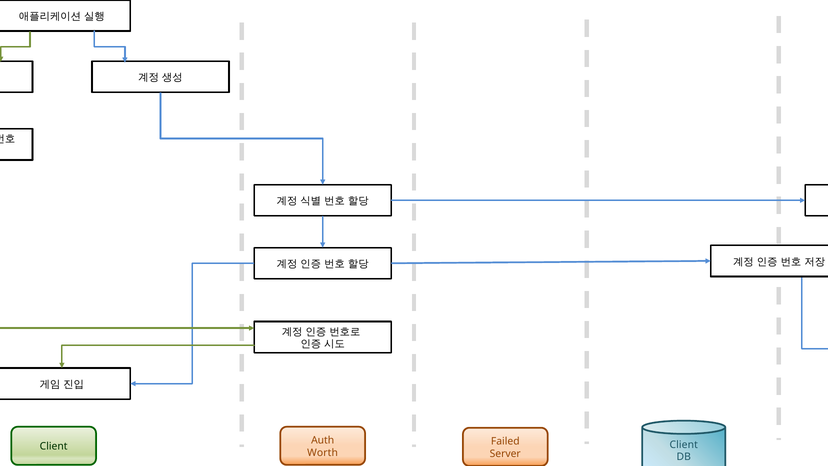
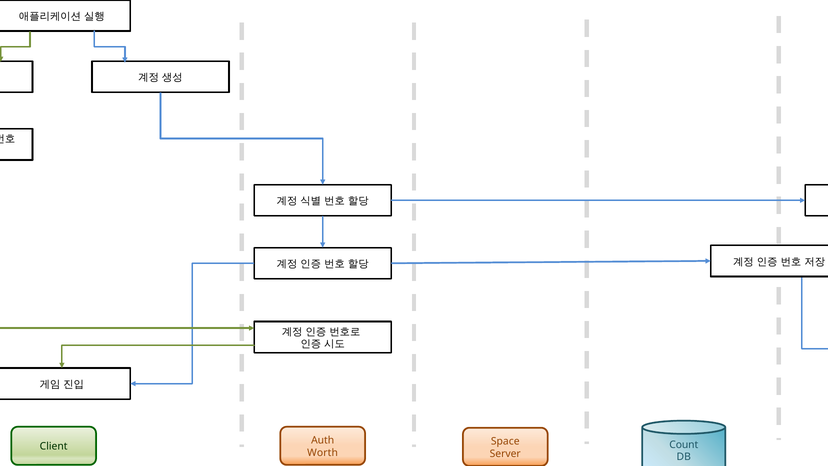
Failed: Failed -> Space
Client at (684, 444): Client -> Count
